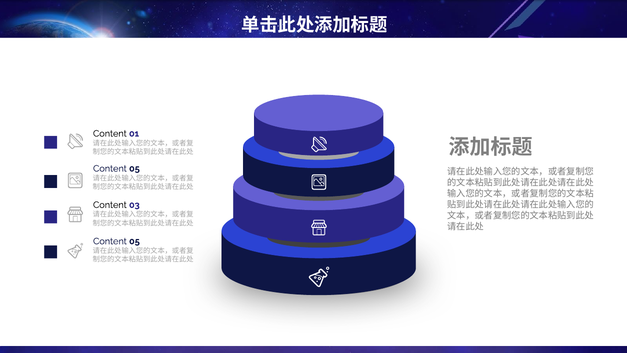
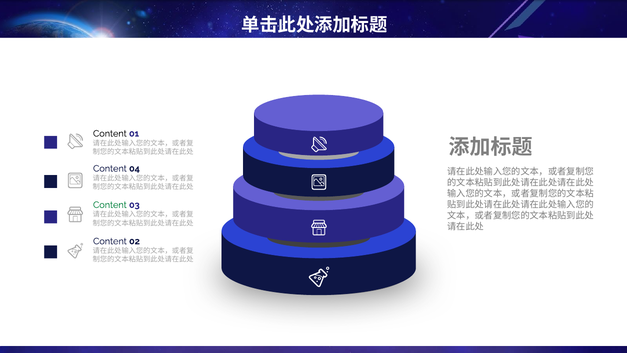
05 at (134, 168): 05 -> 04
Content at (110, 205) colour: black -> green
05 at (134, 241): 05 -> 02
